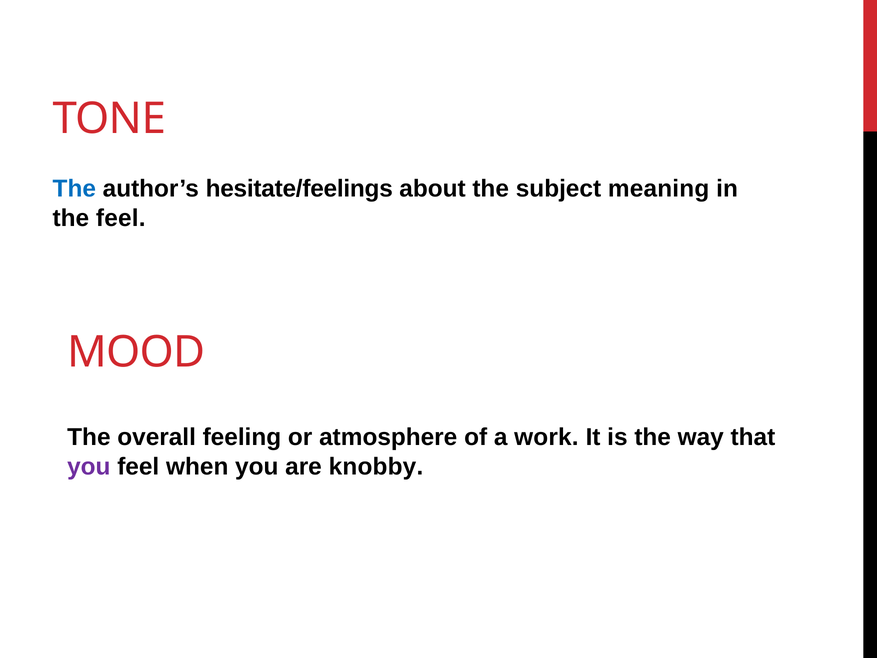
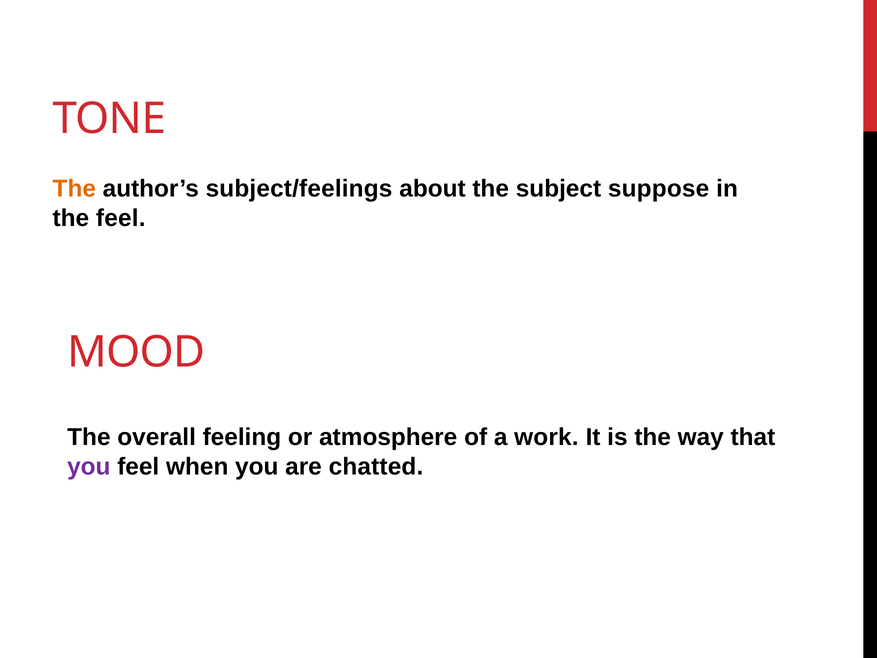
The at (74, 189) colour: blue -> orange
hesitate/feelings: hesitate/feelings -> subject/feelings
meaning: meaning -> suppose
knobby: knobby -> chatted
